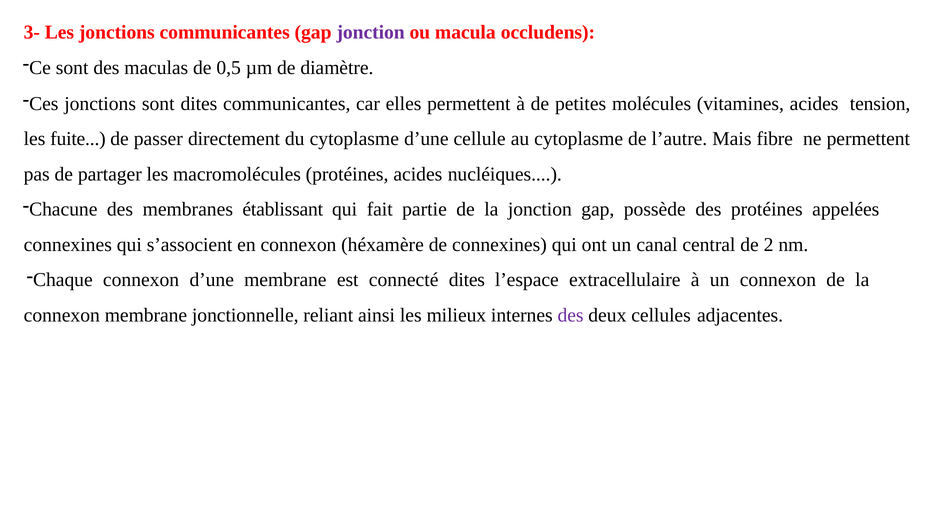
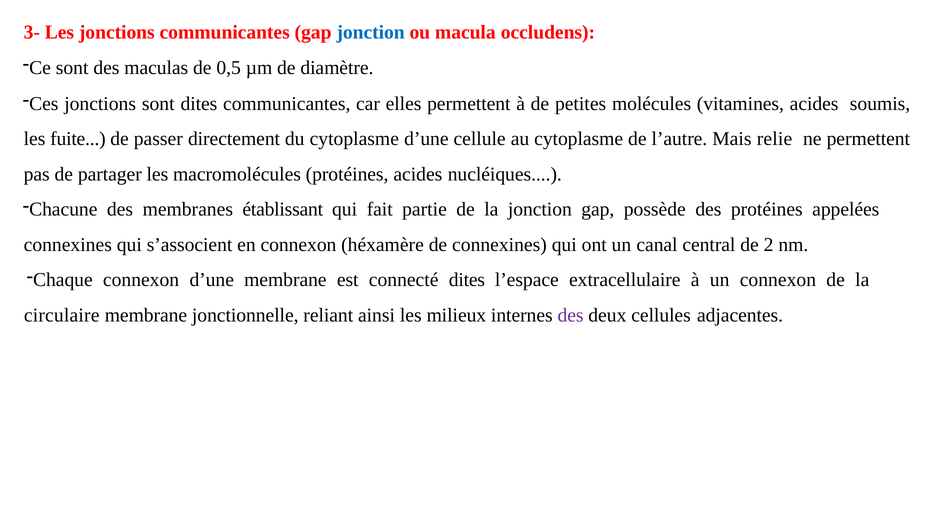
jonction at (371, 32) colour: purple -> blue
tension: tension -> soumis
fibre: fibre -> relie
connexon at (62, 315): connexon -> circulaire
